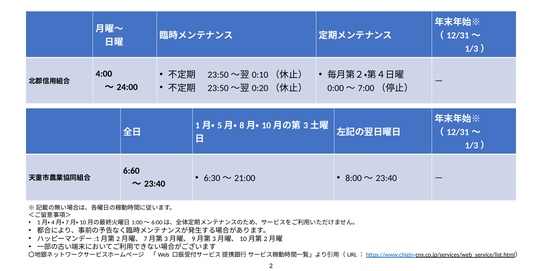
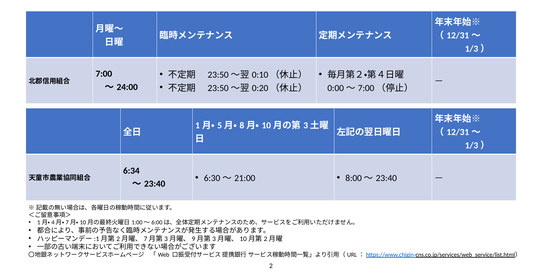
4:00: 4:00 -> 7:00
6:60: 6:60 -> 6:34
